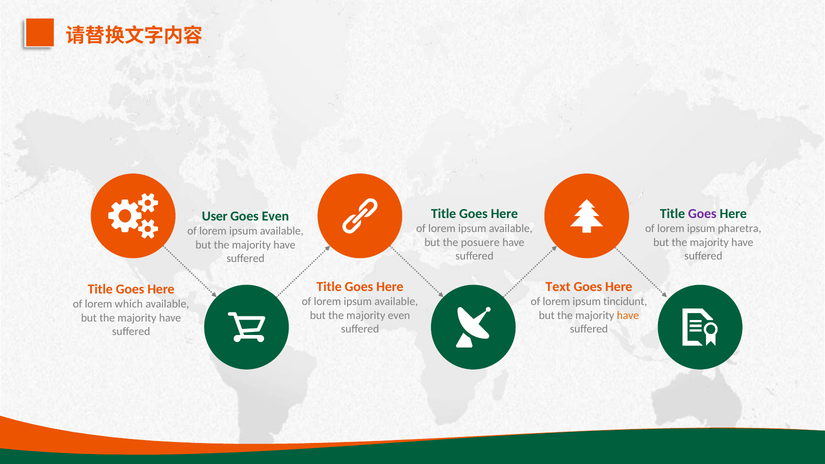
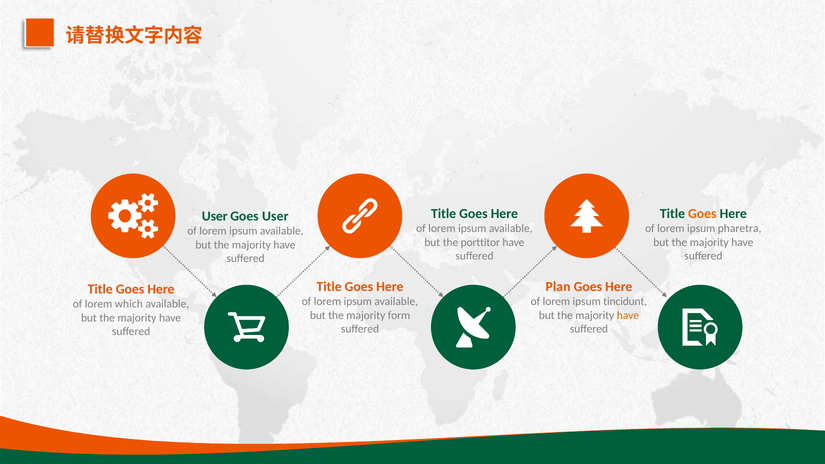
Goes at (702, 214) colour: purple -> orange
Goes Even: Even -> User
posuere: posuere -> porttitor
Text: Text -> Plan
majority even: even -> form
